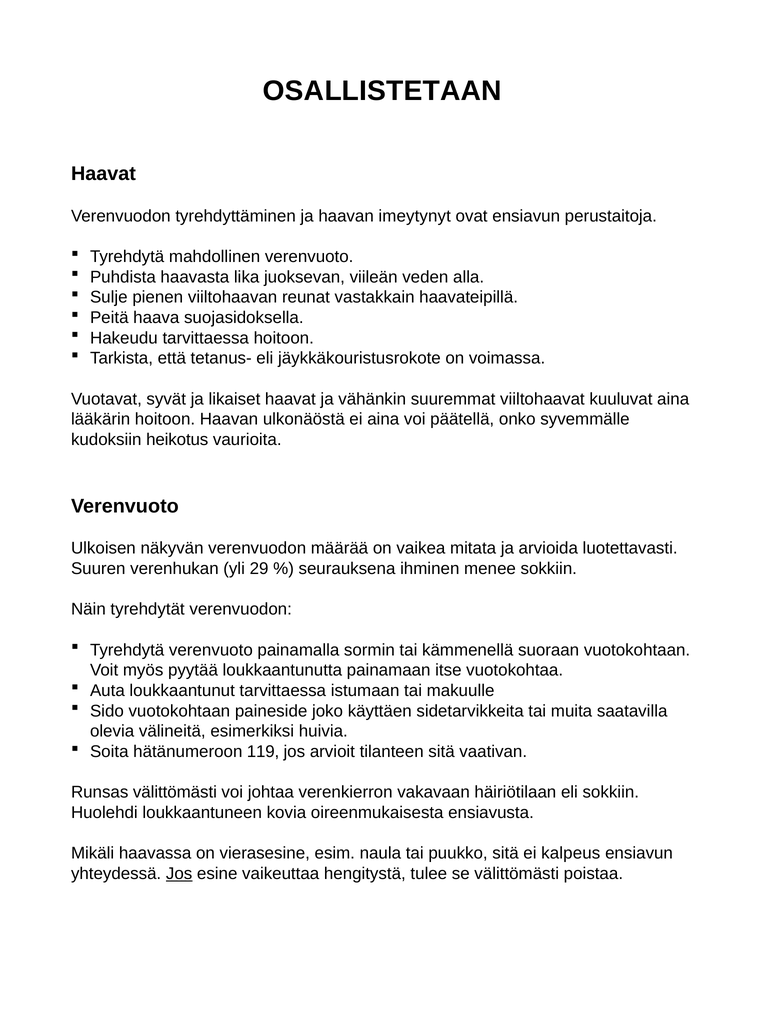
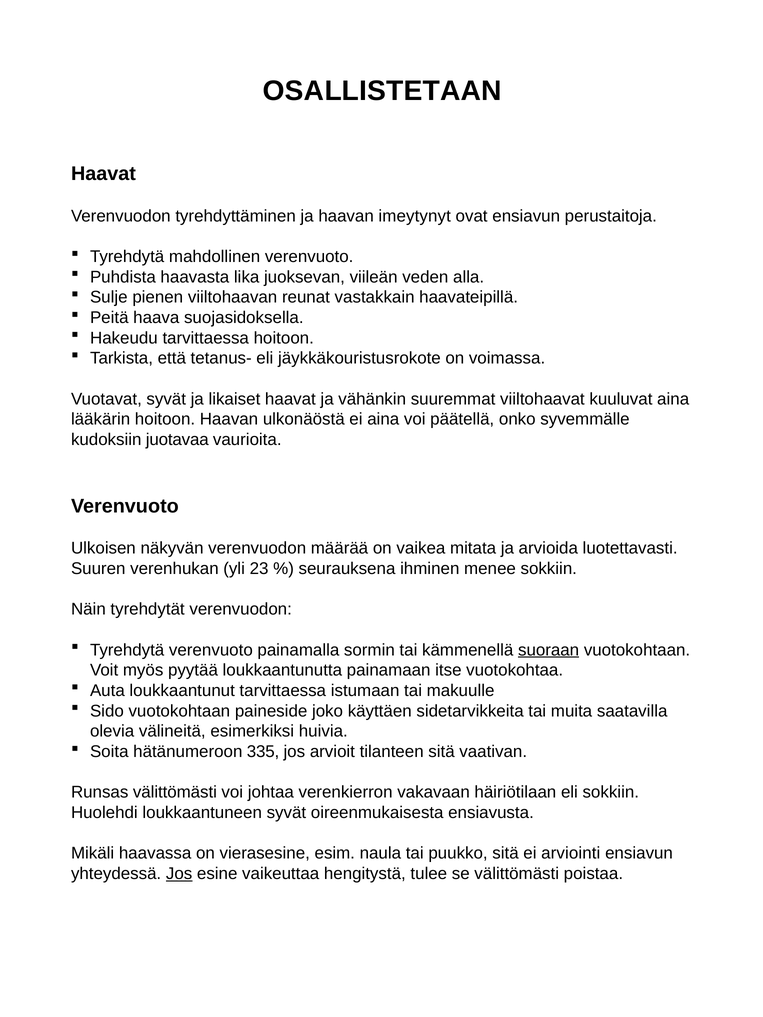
heikotus: heikotus -> juotavaa
29: 29 -> 23
suoraan underline: none -> present
119: 119 -> 335
loukkaantuneen kovia: kovia -> syvät
kalpeus: kalpeus -> arviointi
